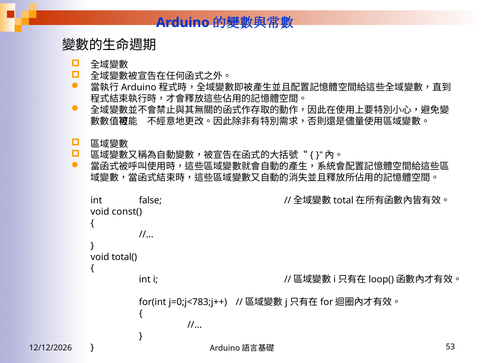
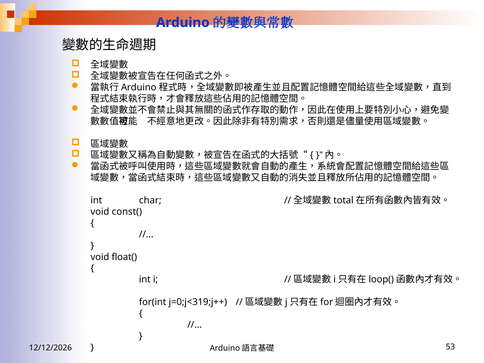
false: false -> char
total(: total( -> float(
j=0;j<783;j++: j=0;j<783;j++ -> j=0;j<319;j++
